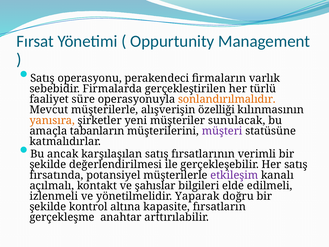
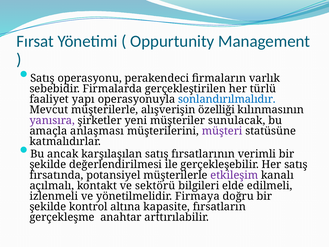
süre: süre -> yapı
sonlandırılmalıdır colour: orange -> blue
yanısıra colour: orange -> purple
tabanların: tabanların -> anlaşması
şahıslar: şahıslar -> sektörü
Yaparak: Yaparak -> Firmaya
